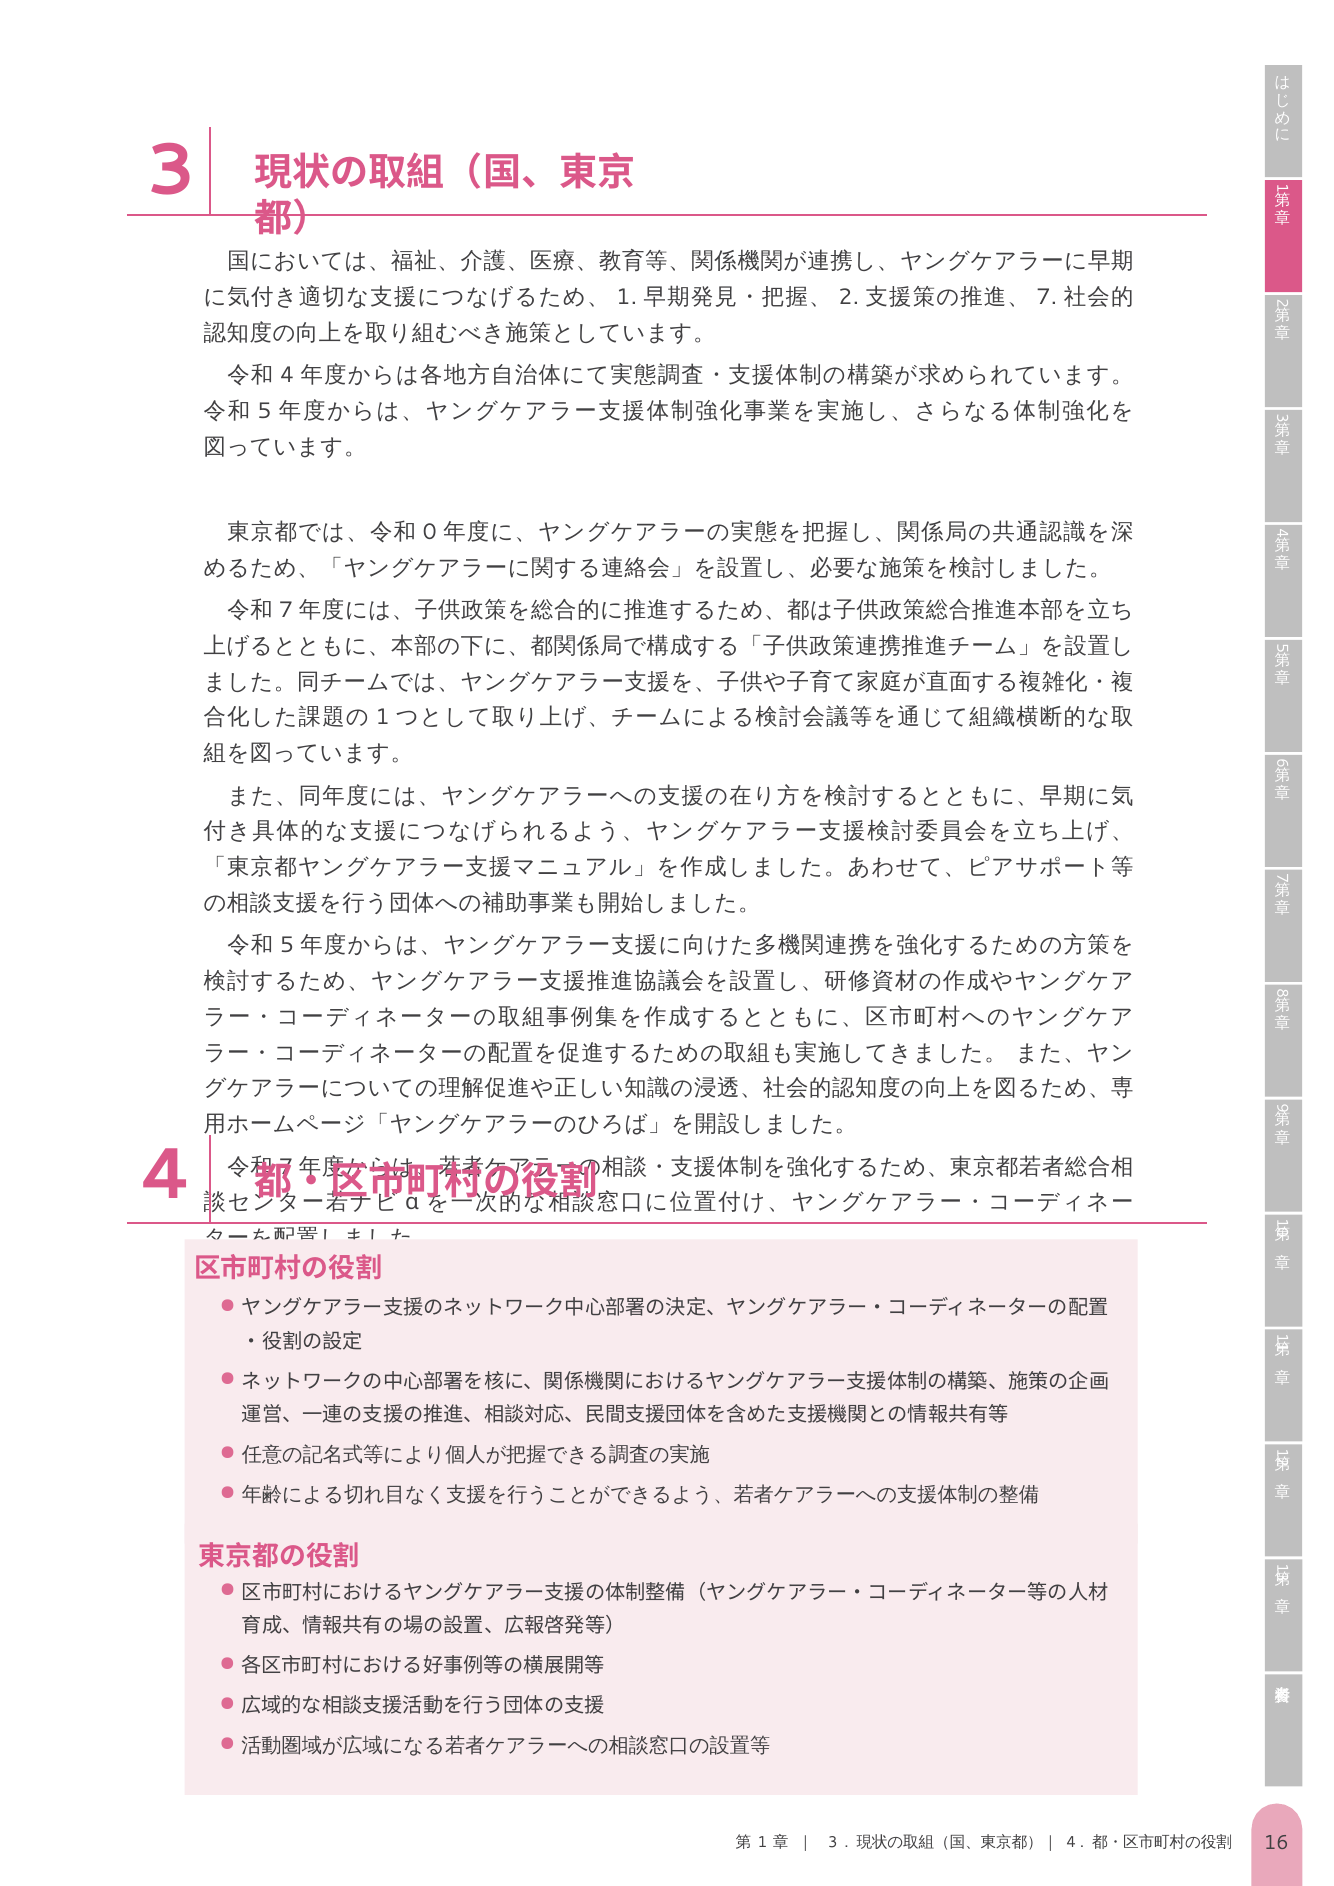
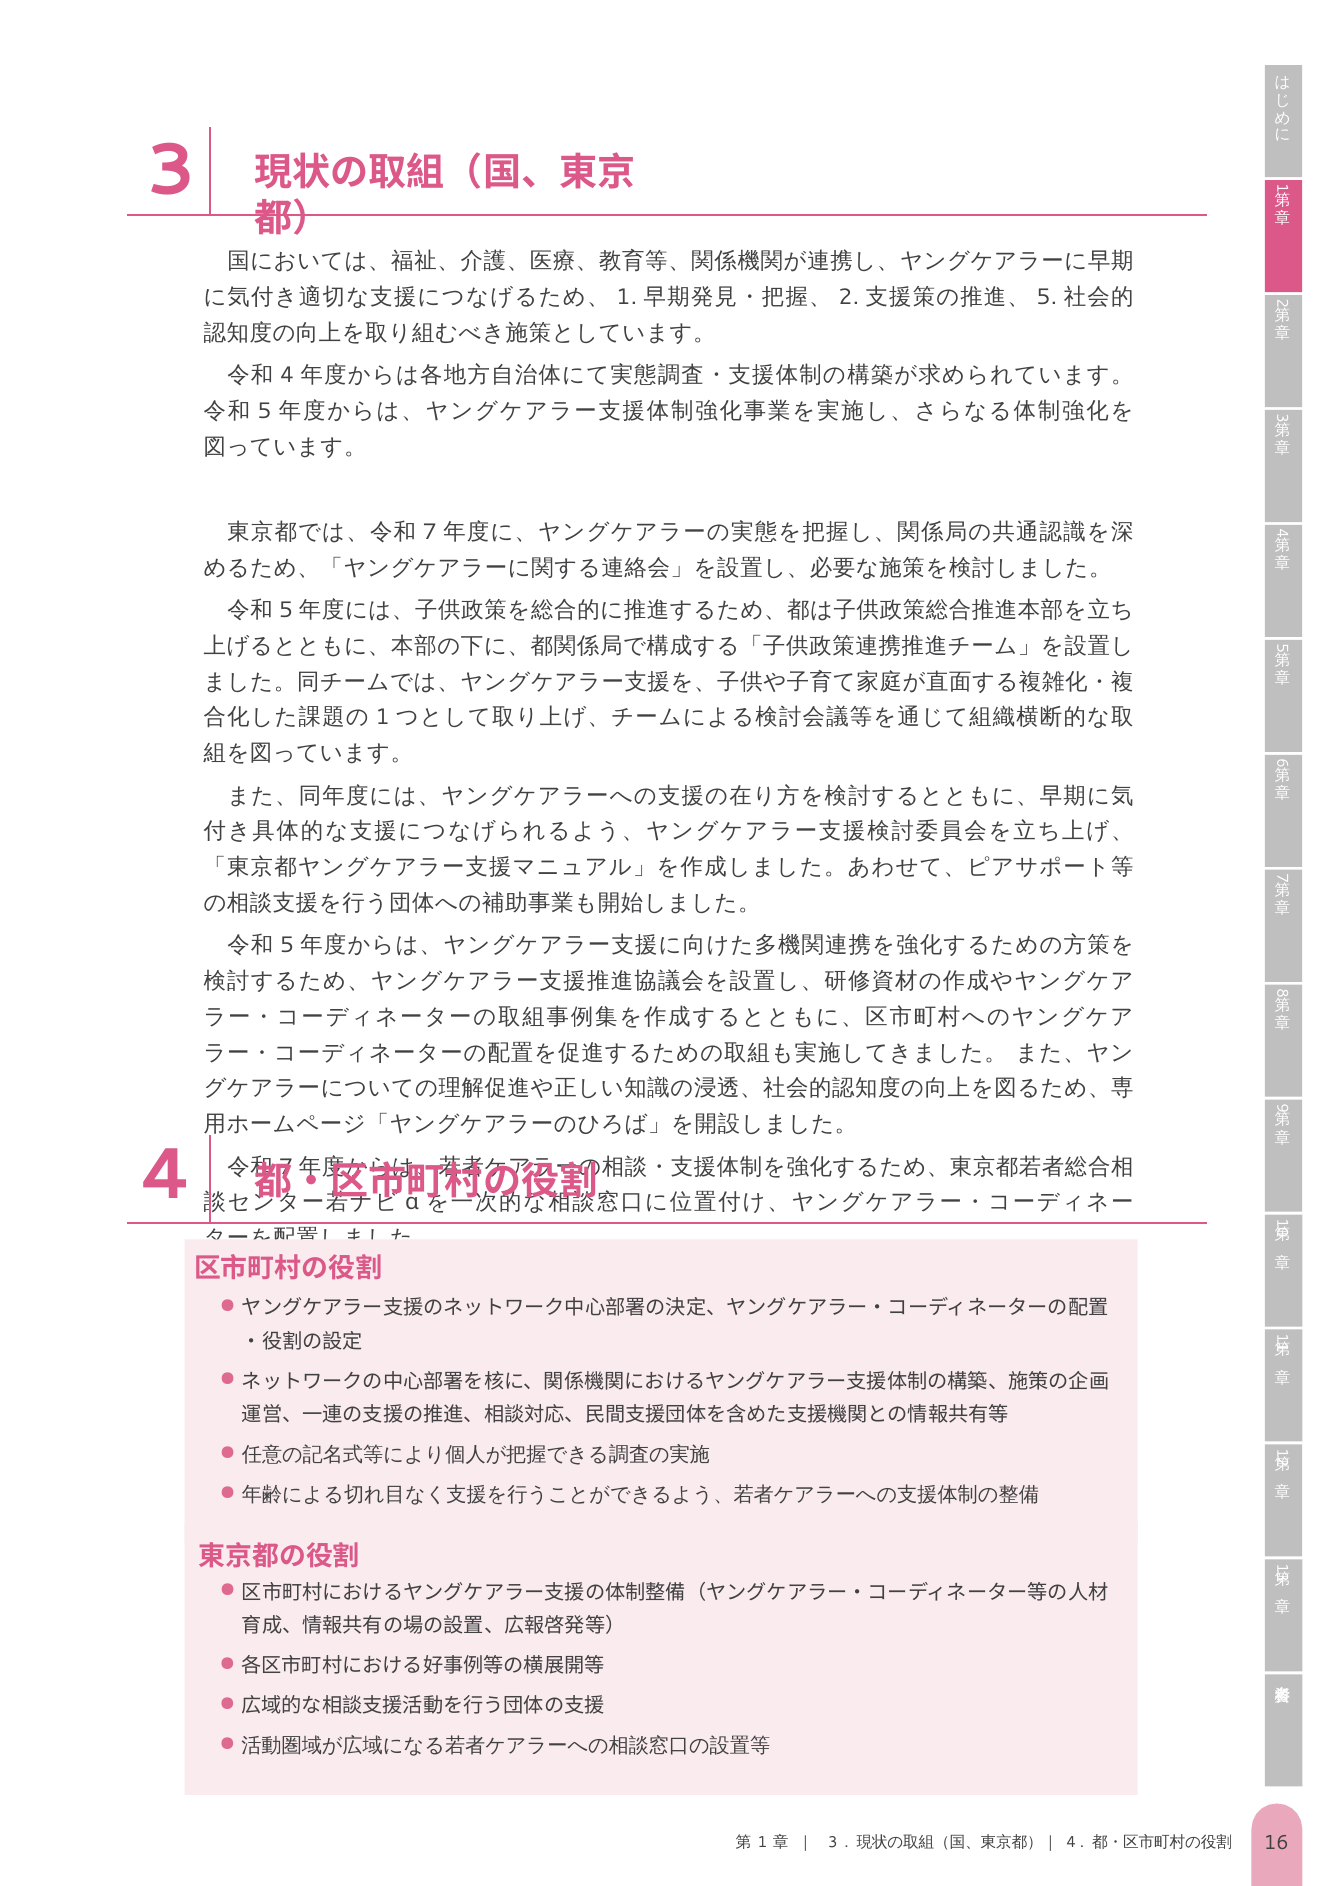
7 at (1047, 297): 7 -> 5
0 at (430, 532): 0 -> 7
7 at (286, 610): 7 -> 5
